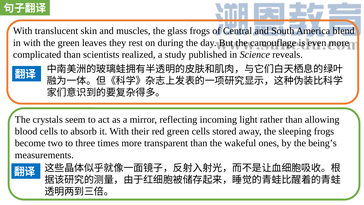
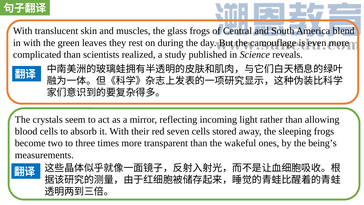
red green: green -> seven
